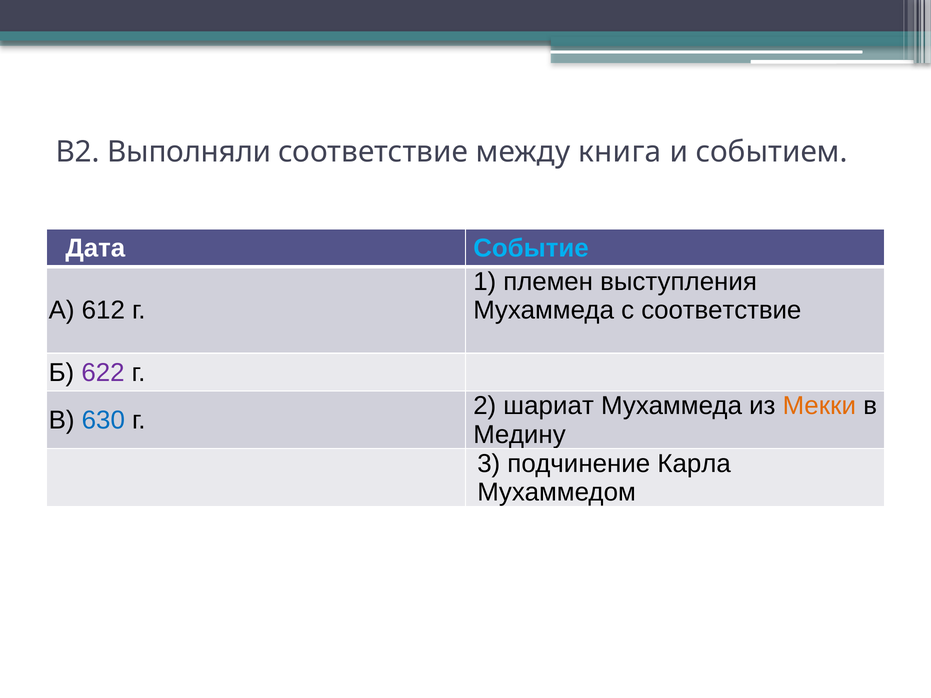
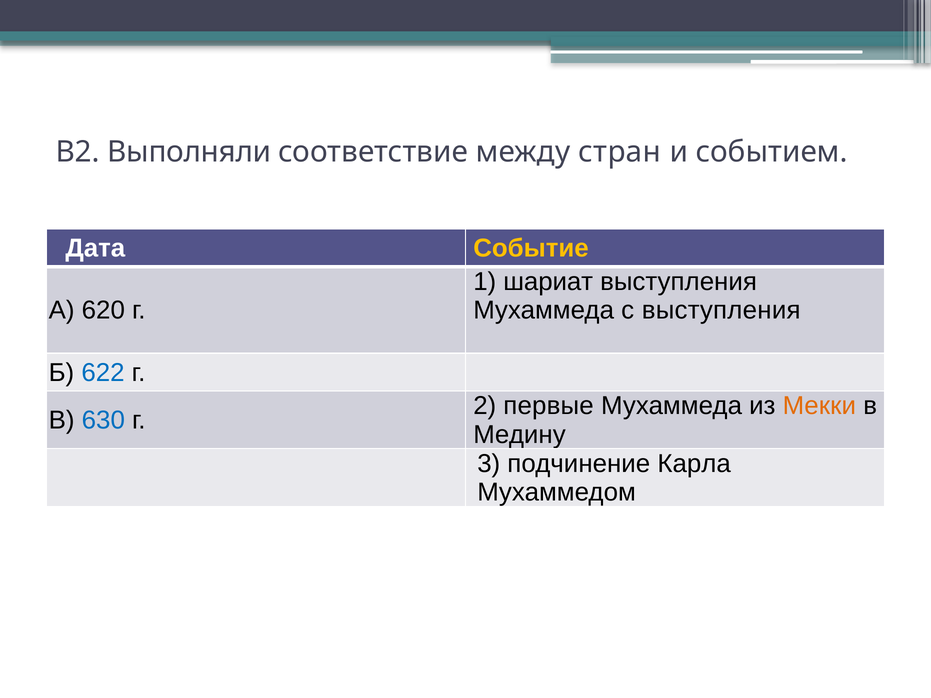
книга: книга -> стран
Событие colour: light blue -> yellow
племен: племен -> шариат
612: 612 -> 620
с соответствие: соответствие -> выступления
622 colour: purple -> blue
шариат: шариат -> первые
